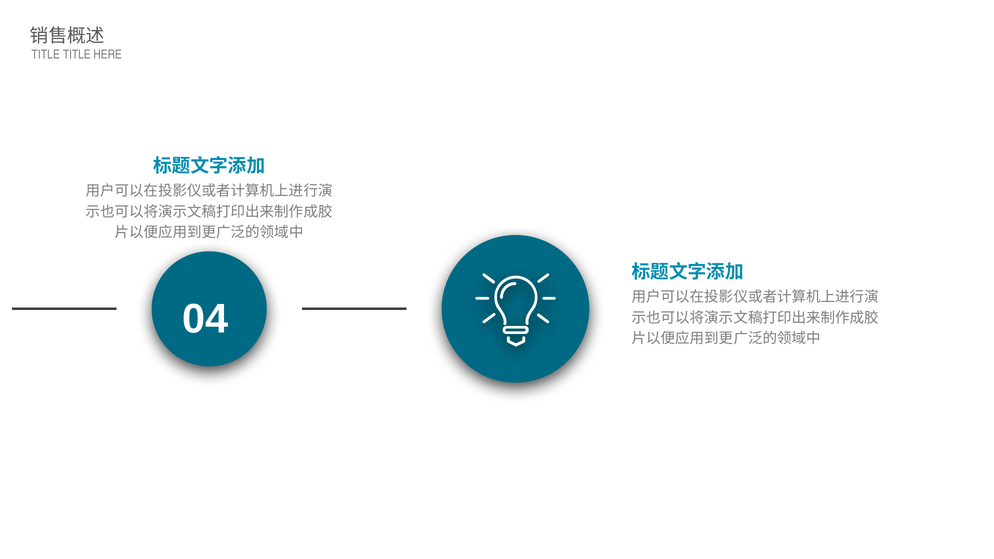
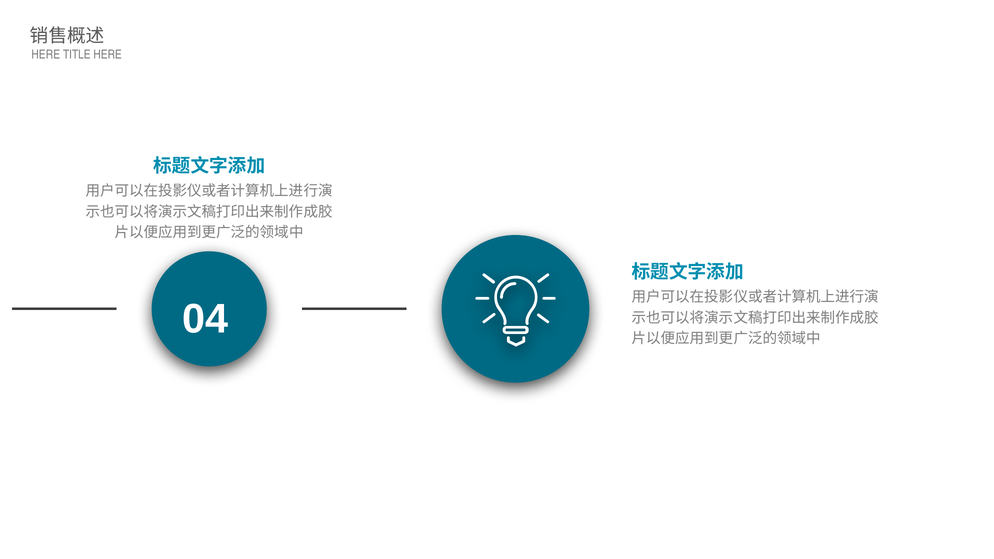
TITLE at (46, 55): TITLE -> HERE
